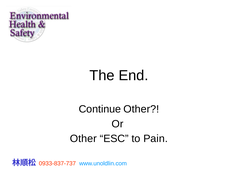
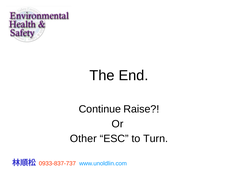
Continue Other: Other -> Raise
Pain: Pain -> Turn
